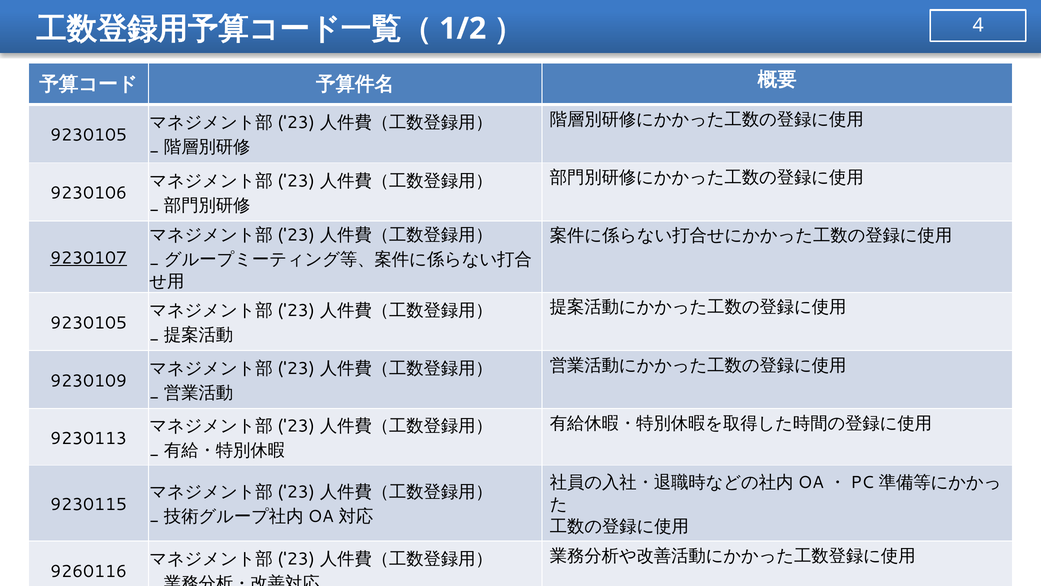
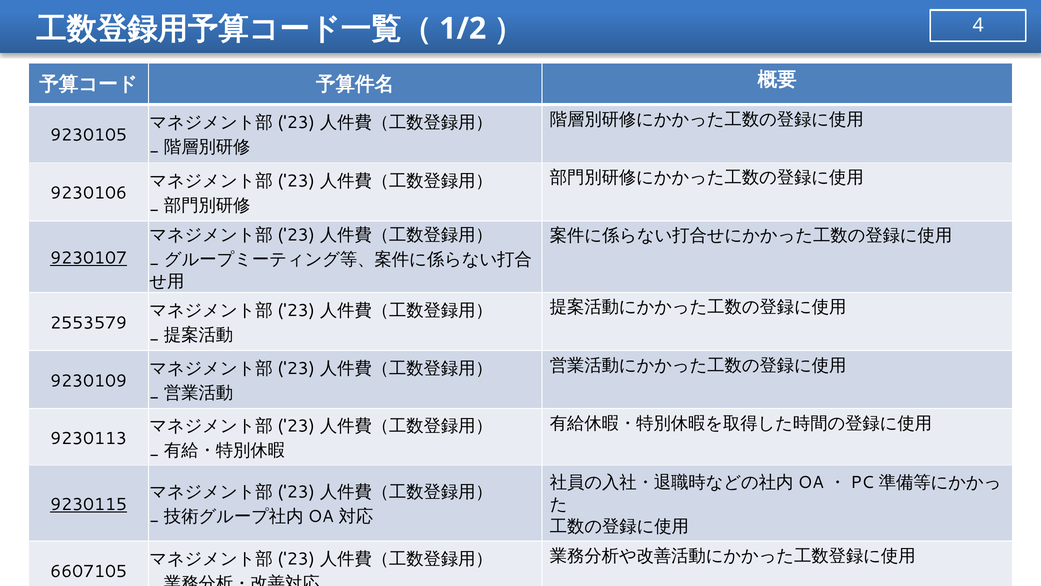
9230105 at (89, 323): 9230105 -> 2553579
9230115 underline: none -> present
9260116: 9260116 -> 6607105
